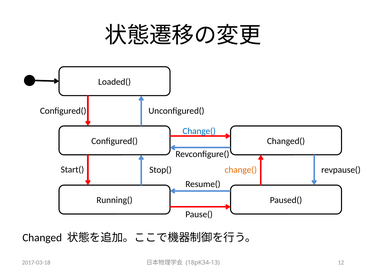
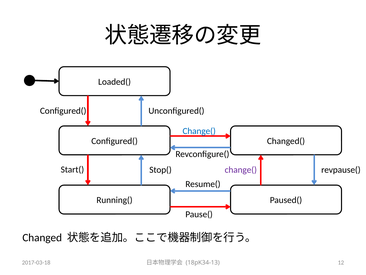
change( at (241, 170) colour: orange -> purple
